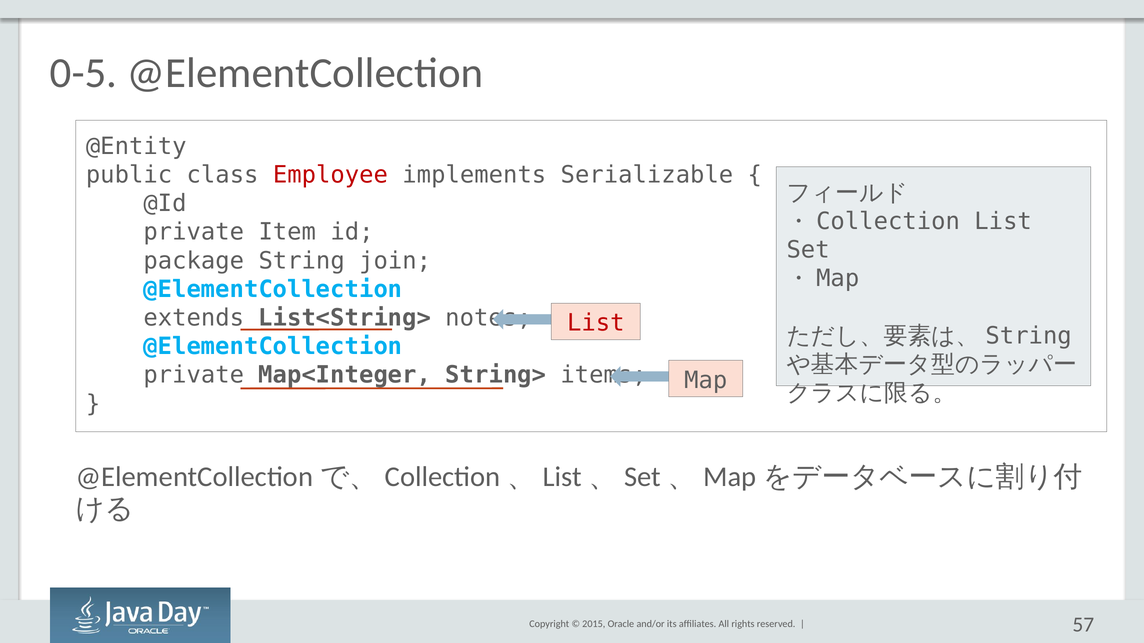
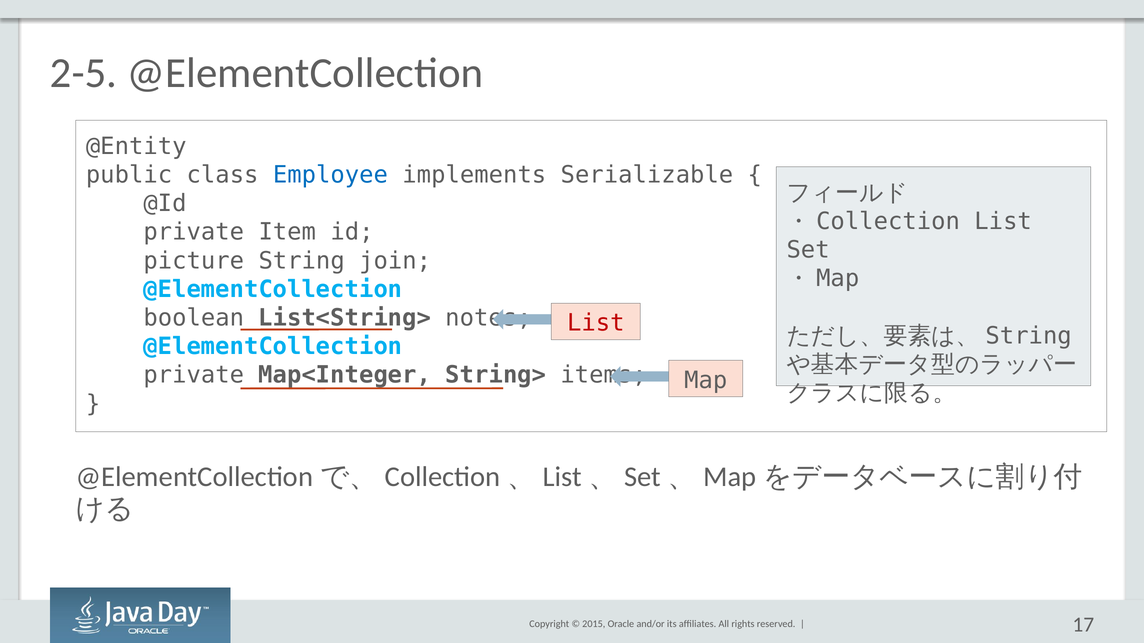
0-5: 0-5 -> 2-5
Employee colour: red -> blue
package: package -> picture
extends: extends -> boolean
57: 57 -> 17
